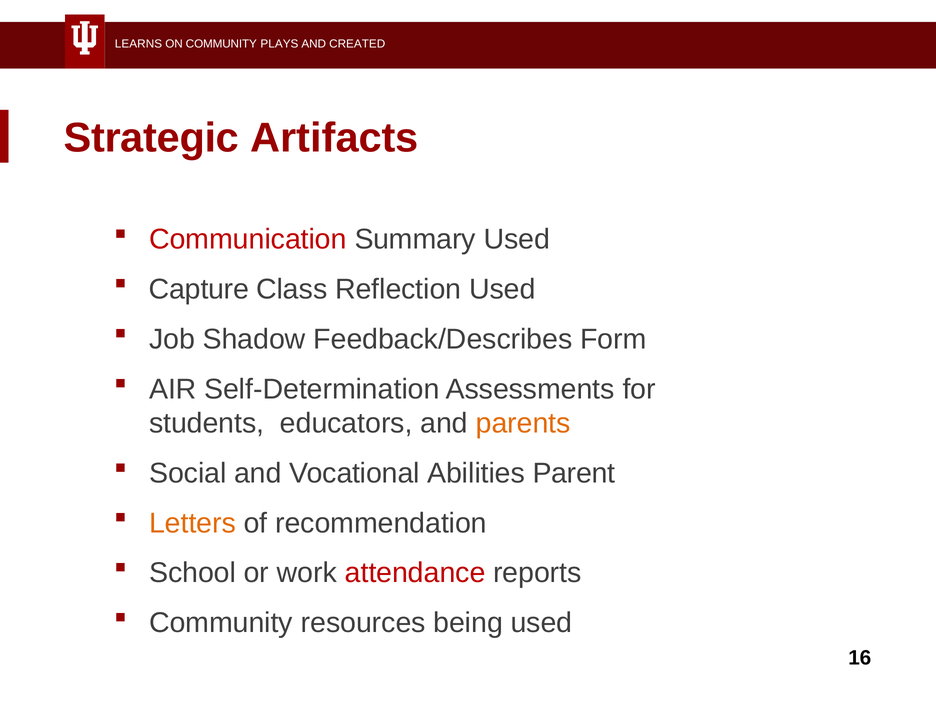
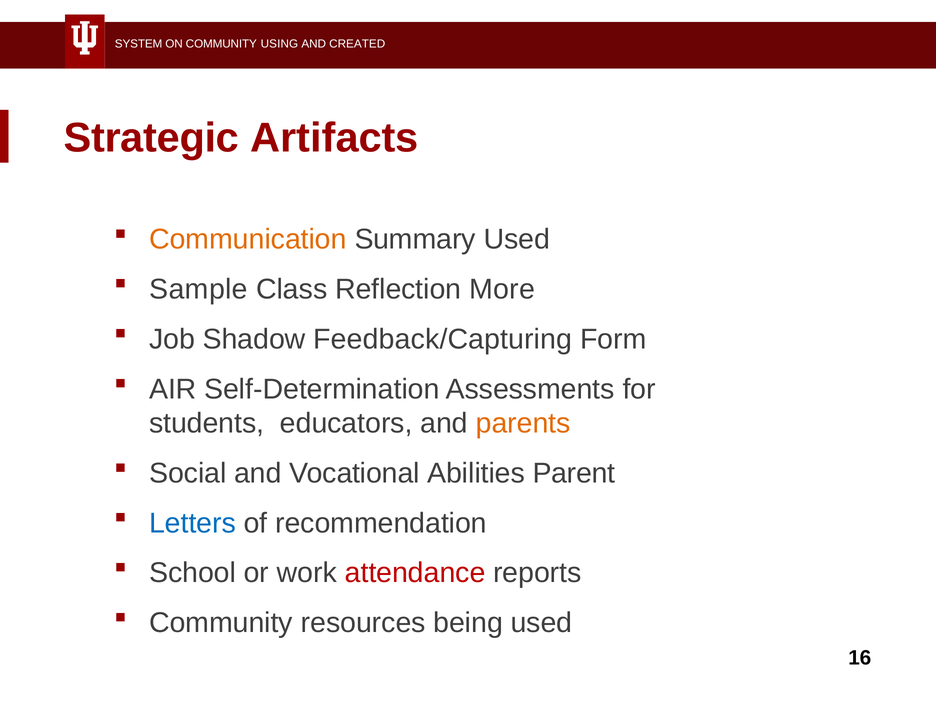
LEARNS: LEARNS -> SYSTEM
PLAYS: PLAYS -> USING
Communication colour: red -> orange
Capture: Capture -> Sample
Reflection Used: Used -> More
Feedback/Describes: Feedback/Describes -> Feedback/Capturing
Letters colour: orange -> blue
